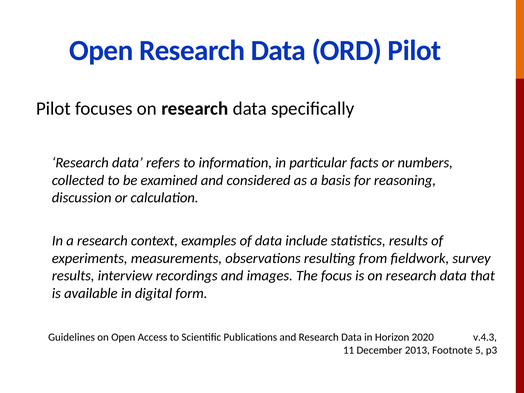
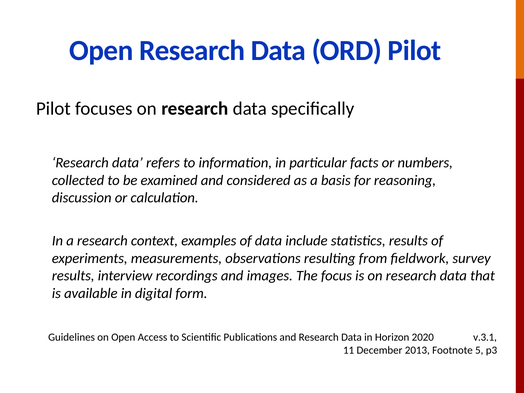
v.4.3: v.4.3 -> v.3.1
